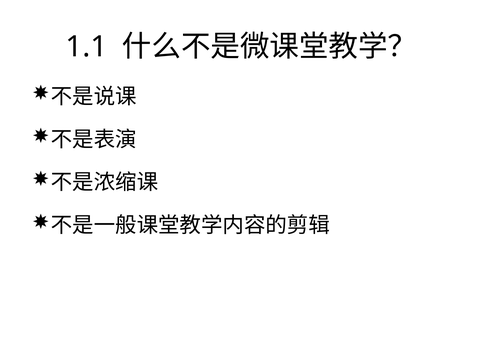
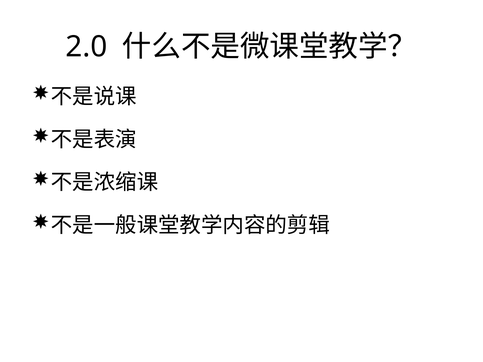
1.1: 1.1 -> 2.0
